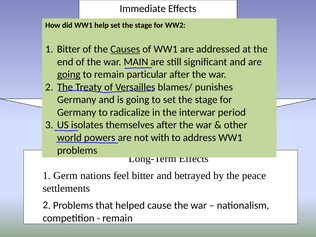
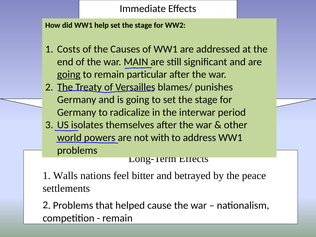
1 Bitter: Bitter -> Costs
Causes underline: present -> none
Germ: Germ -> Walls
